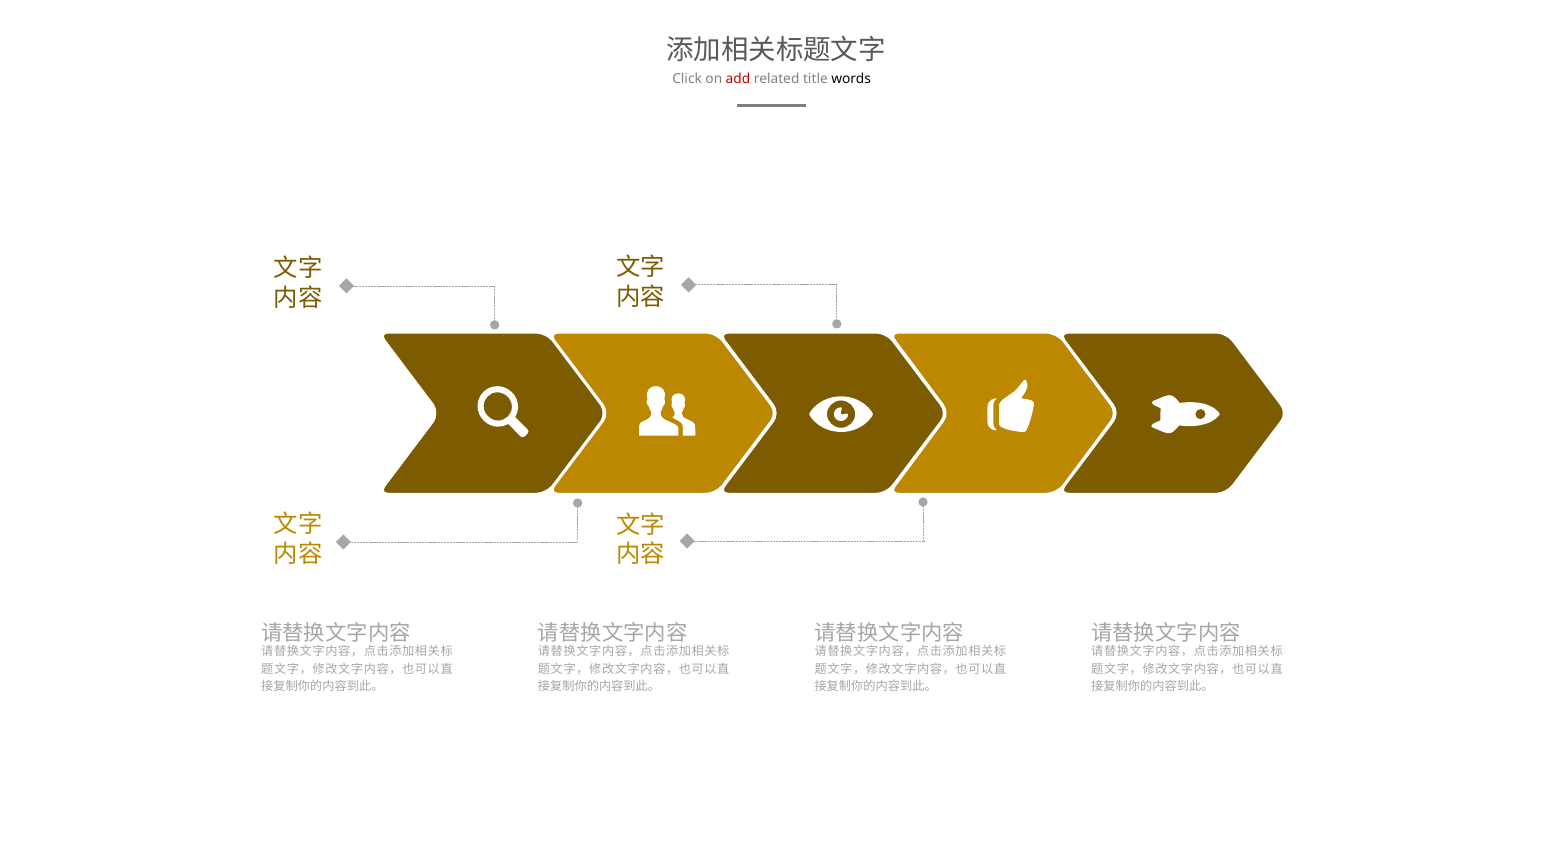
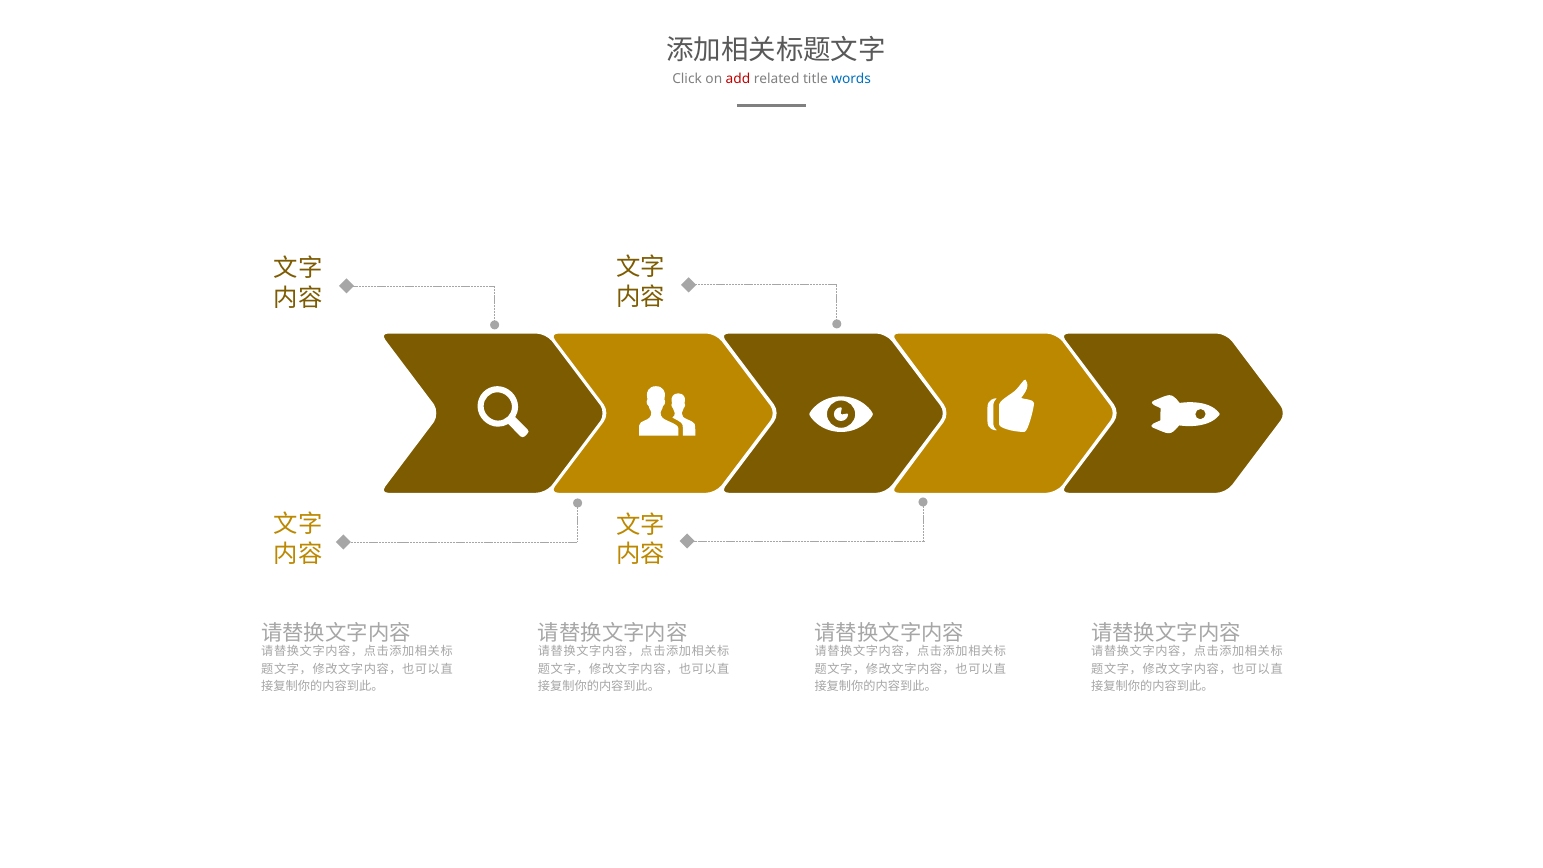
words colour: black -> blue
